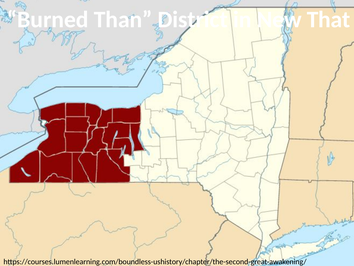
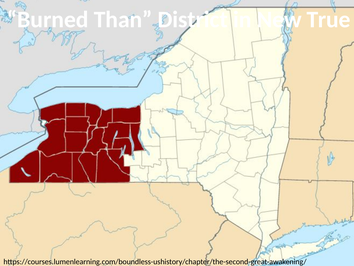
That: That -> True
